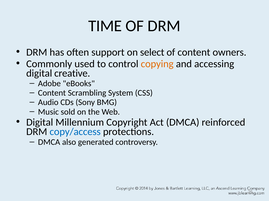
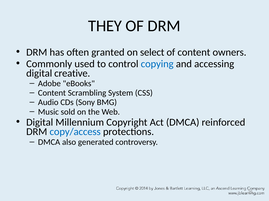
TIME: TIME -> THEY
support: support -> granted
copying colour: orange -> blue
